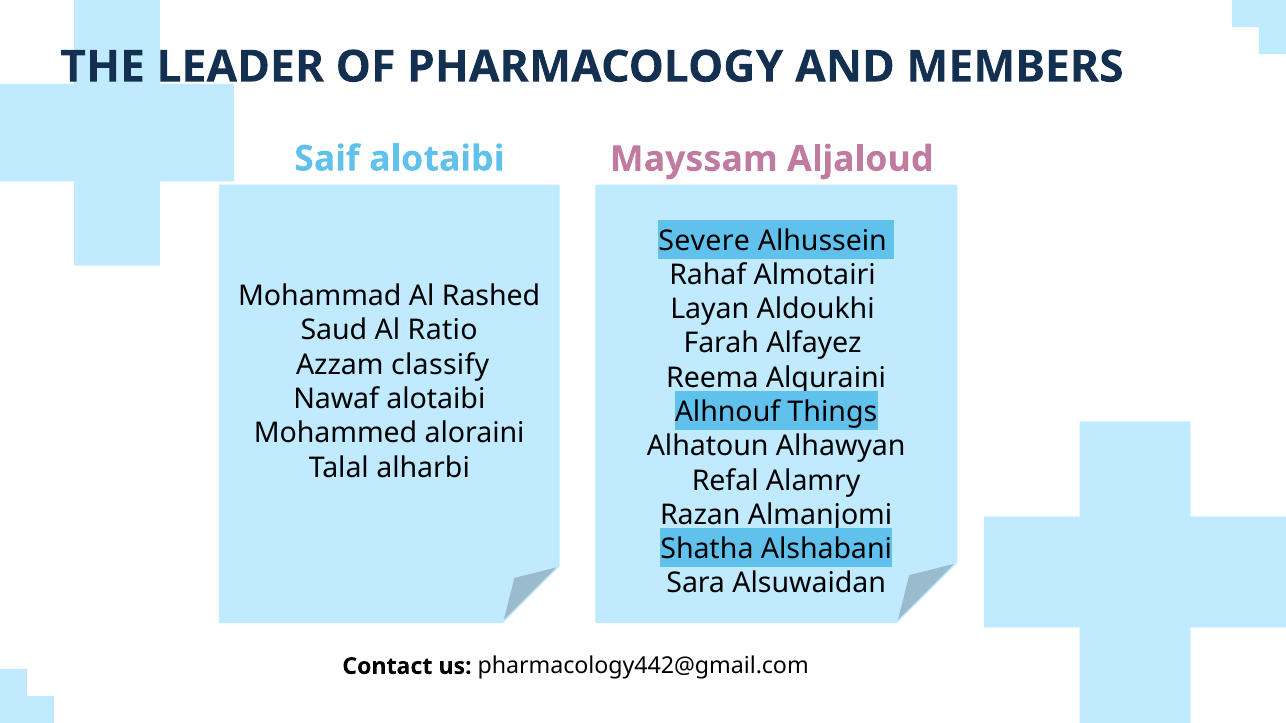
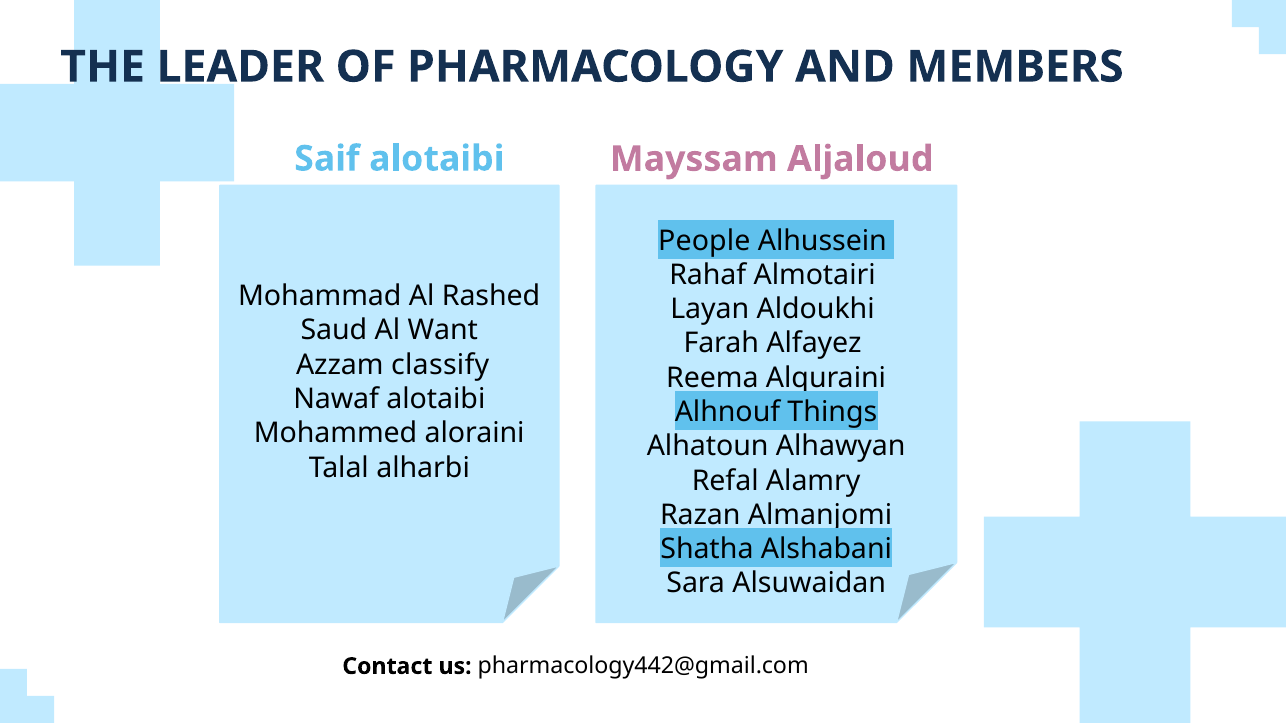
Severe: Severe -> People
Ratio: Ratio -> Want
